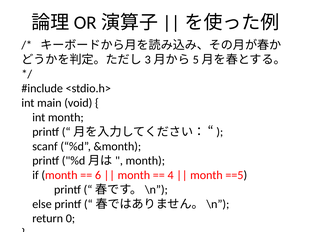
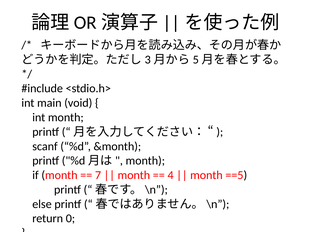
6: 6 -> 7
